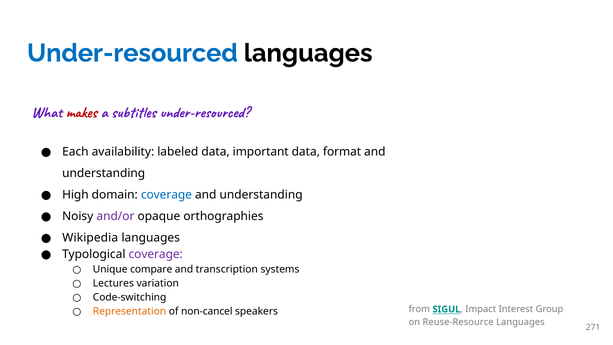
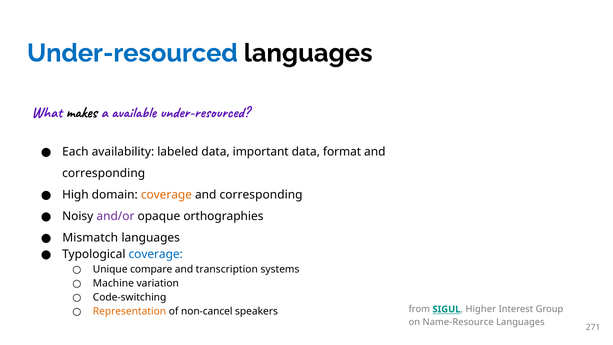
makes colour: red -> black
subtitles: subtitles -> available
understanding at (104, 173): understanding -> corresponding
coverage at (166, 195) colour: blue -> orange
understanding at (261, 195): understanding -> corresponding
Wikipedia: Wikipedia -> Mismatch
coverage at (156, 254) colour: purple -> blue
Lectures: Lectures -> Machine
Impact: Impact -> Higher
Reuse-Resource: Reuse-Resource -> Name-Resource
